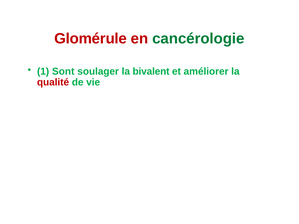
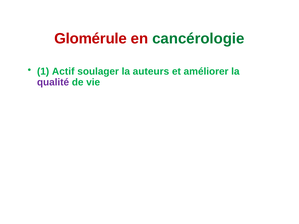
Sont: Sont -> Actif
bivalent: bivalent -> auteurs
qualité colour: red -> purple
